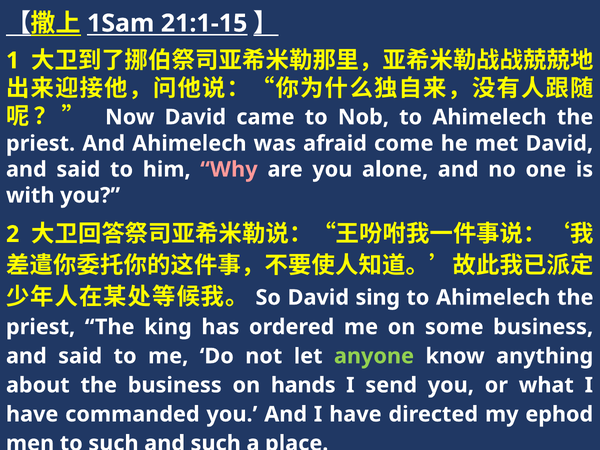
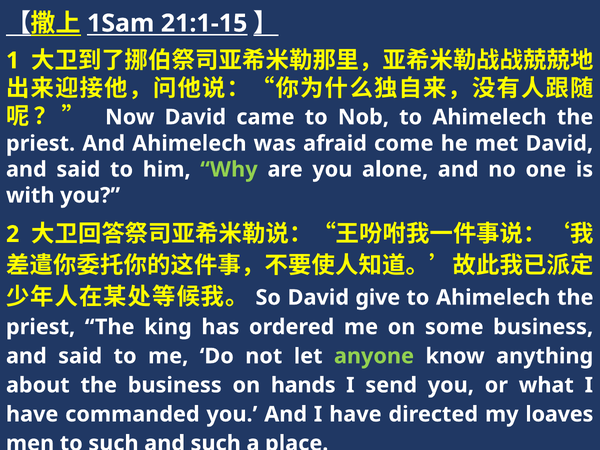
Why colour: pink -> light green
sing: sing -> give
ephod: ephod -> loaves
